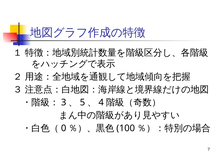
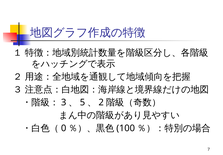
4: 4 -> 2
